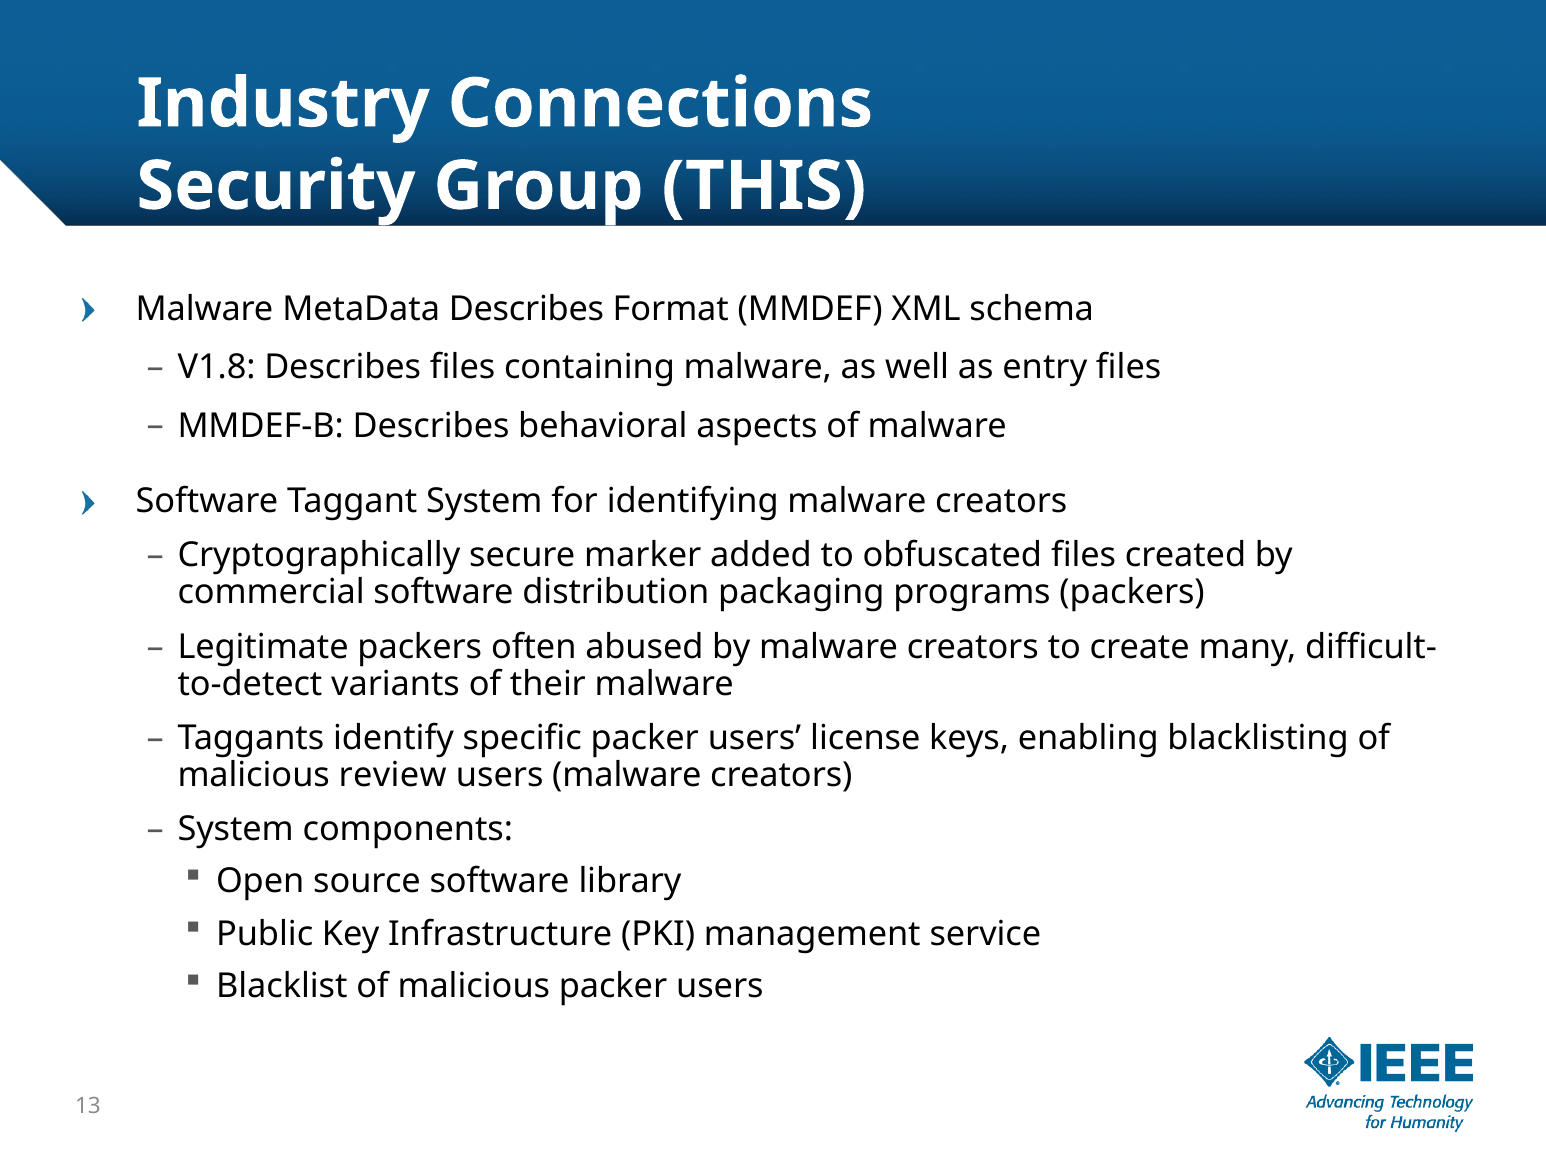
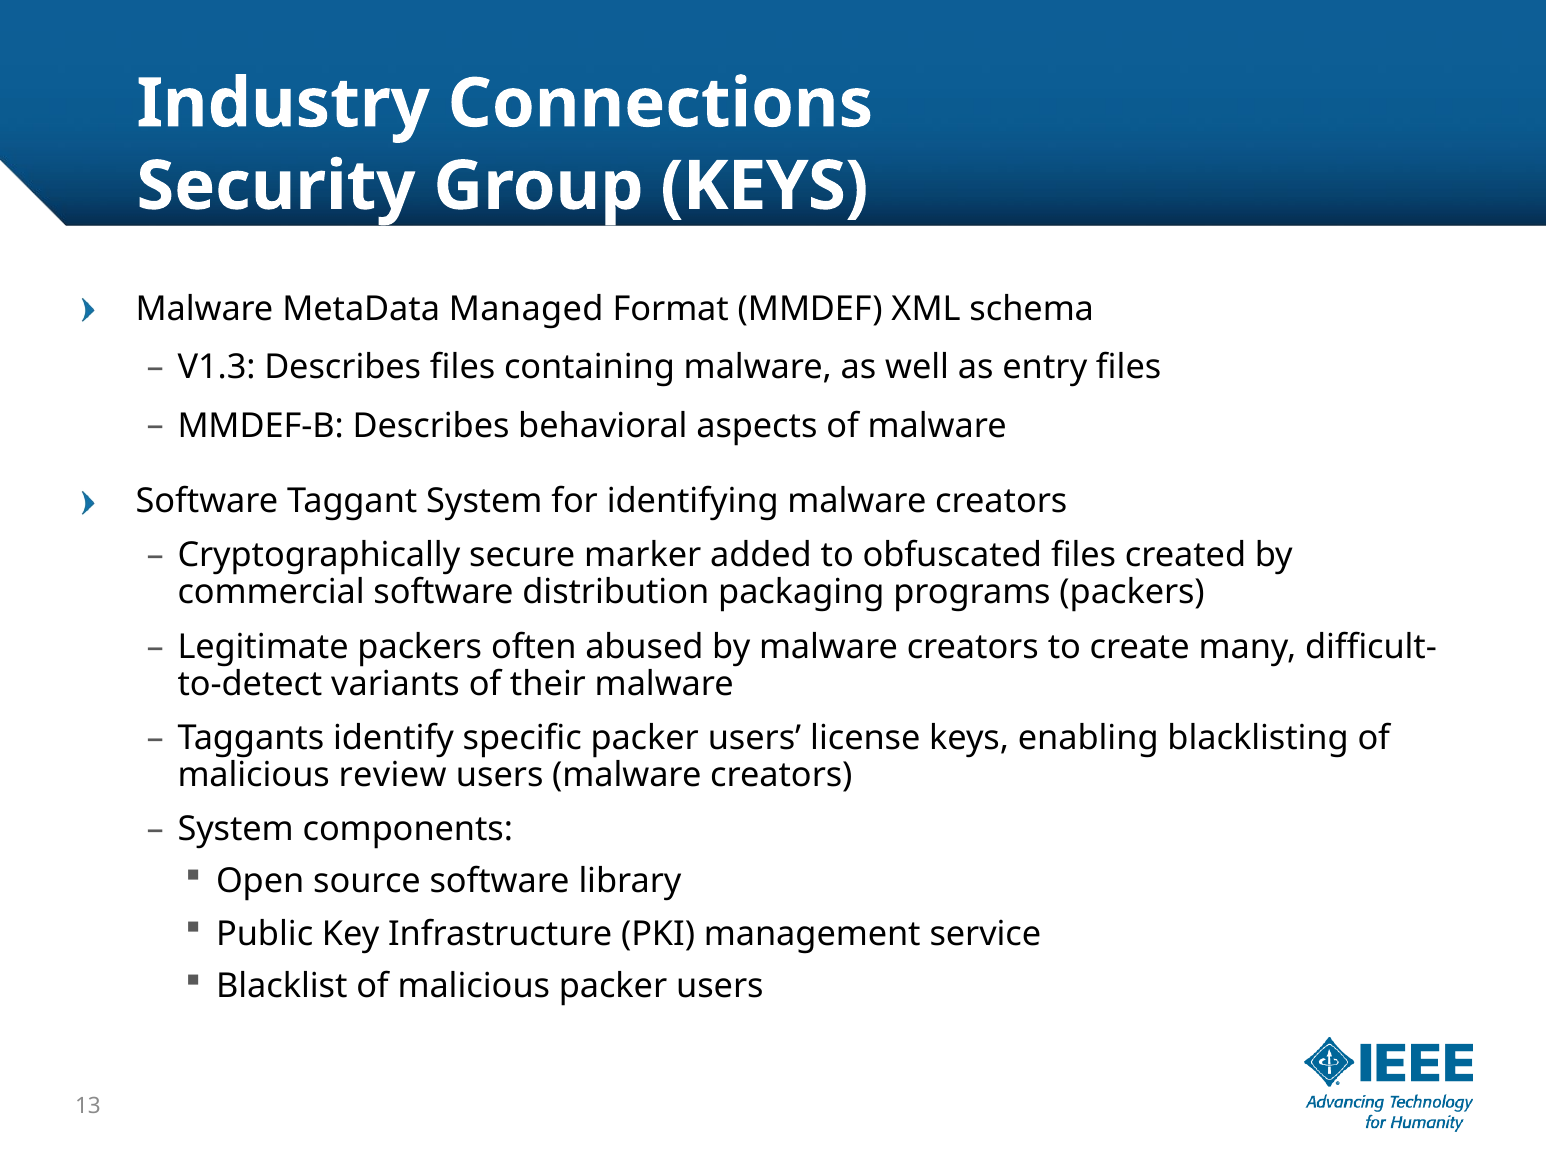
Group THIS: THIS -> KEYS
MetaData Describes: Describes -> Managed
V1.8: V1.8 -> V1.3
